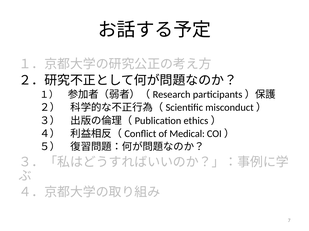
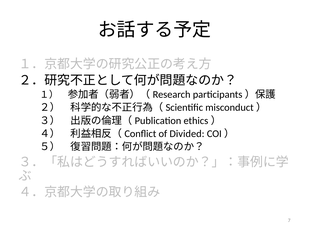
Medical: Medical -> Divided
